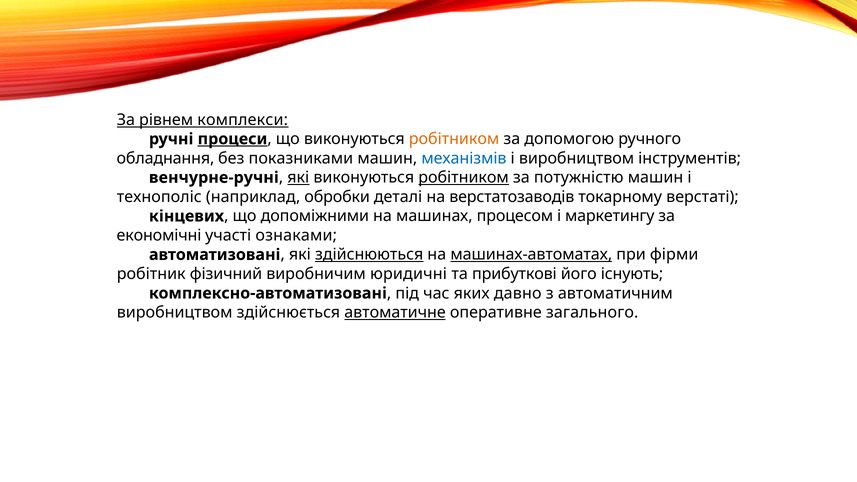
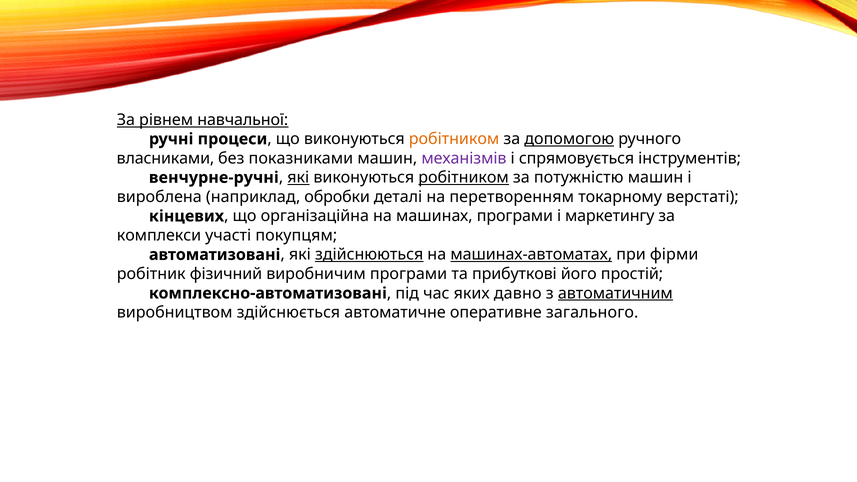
комплекси: комплекси -> навчальної
процеси underline: present -> none
допомогою underline: none -> present
обладнання: обладнання -> власниками
механізмів colour: blue -> purple
і виробництвом: виробництвом -> спрямовується
технополіс: технополіс -> вироблена
верстатозаводів: верстатозаводів -> перетворенням
допоміжними: допоміжними -> організаційна
машинах процесом: процесом -> програми
економічні: економічні -> комплекси
ознаками: ознаками -> покупцям
виробничим юридичні: юридичні -> програми
існують: існують -> простій
автоматичним underline: none -> present
автоматичне underline: present -> none
